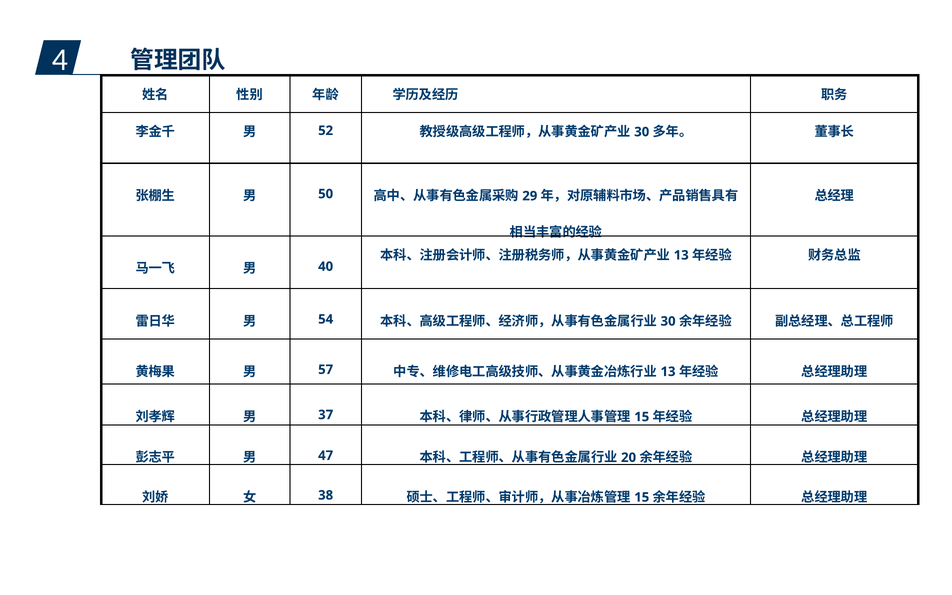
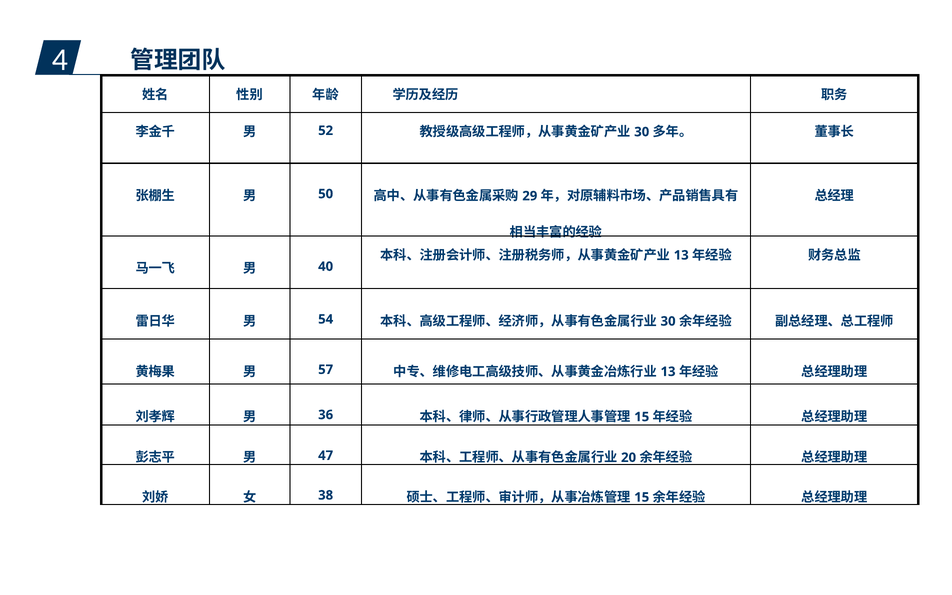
37: 37 -> 36
